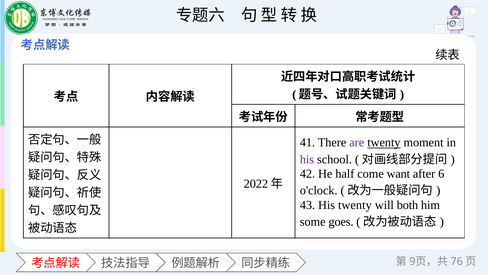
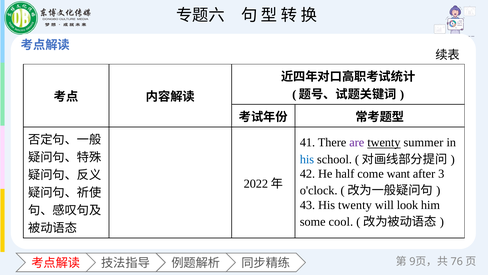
moment: moment -> summer
his at (307, 159) colour: purple -> blue
6: 6 -> 3
both: both -> look
goes: goes -> cool
